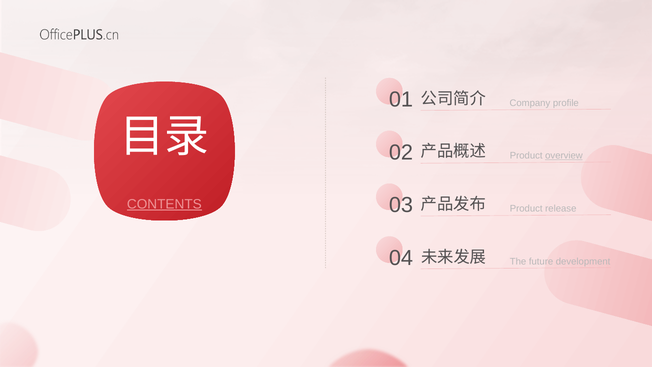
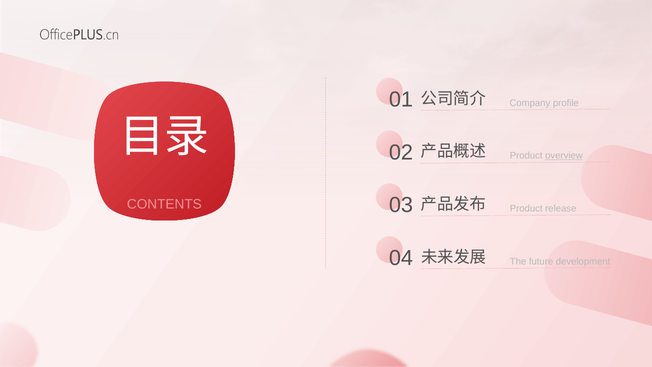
CONTENTS underline: present -> none
